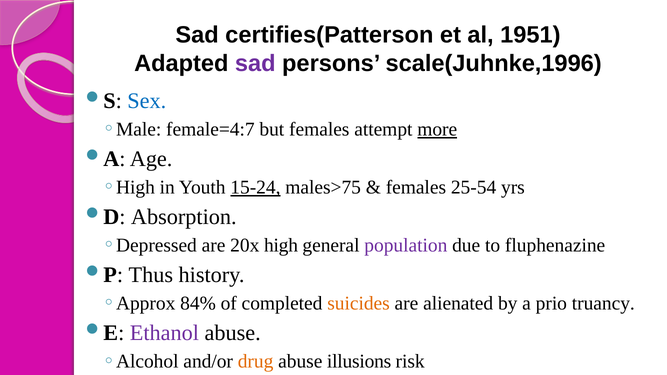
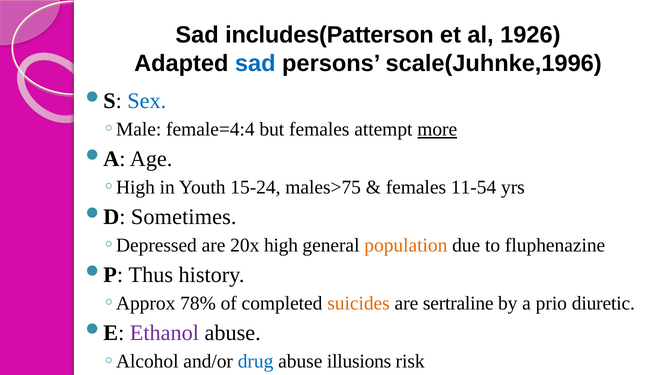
certifies(Patterson: certifies(Patterson -> includes(Patterson
1951: 1951 -> 1926
sad at (255, 63) colour: purple -> blue
female=4:7: female=4:7 -> female=4:4
15-24 underline: present -> none
25-54: 25-54 -> 11-54
Absorption: Absorption -> Sometimes
population colour: purple -> orange
84%: 84% -> 78%
alienated: alienated -> sertraline
truancy: truancy -> diuretic
drug colour: orange -> blue
